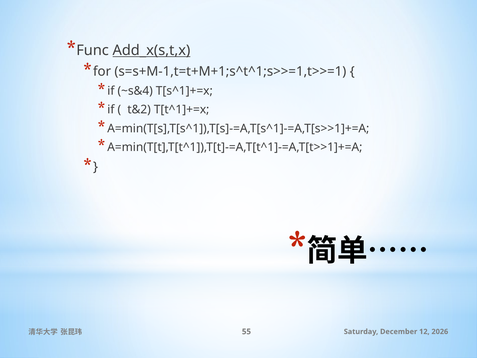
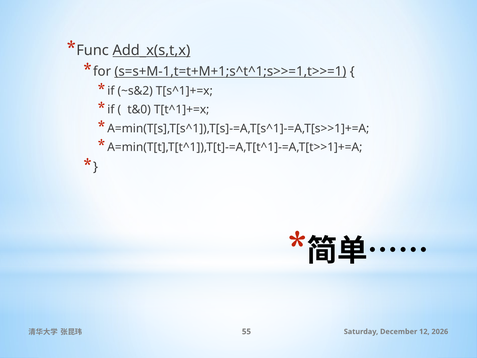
s=s+M-1,t=t+M+1;s^t^1;s>>=1,t>>=1 underline: none -> present
~s&4: ~s&4 -> ~s&2
t&2: t&2 -> t&0
